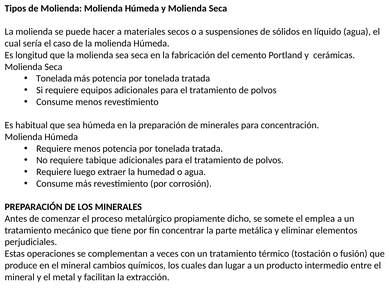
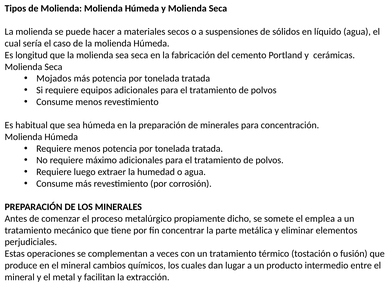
Tonelada at (54, 78): Tonelada -> Mojados
tabique: tabique -> máximo
